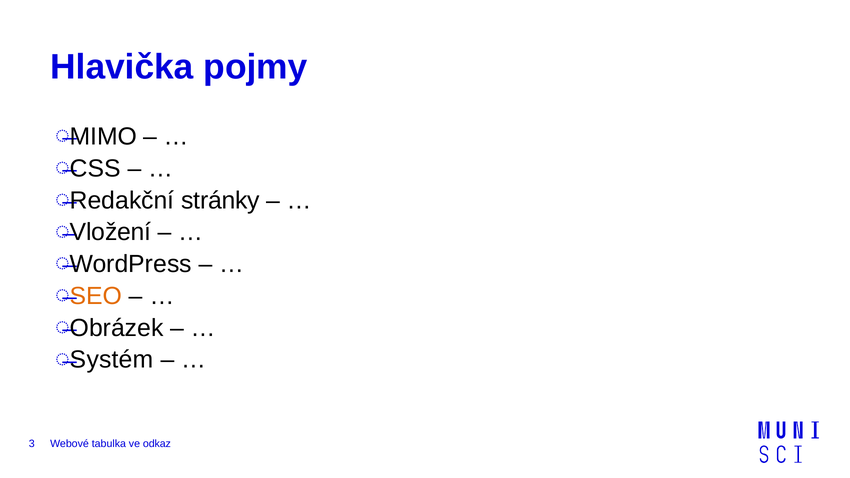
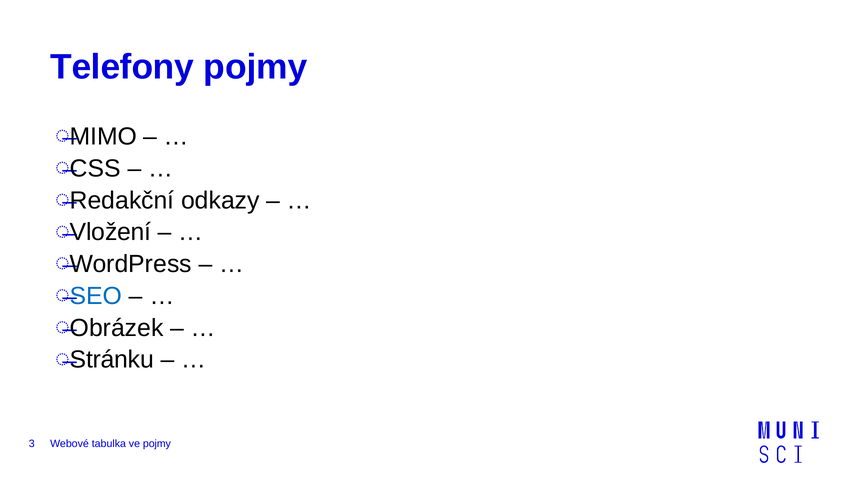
Hlavička: Hlavička -> Telefony
stránky: stránky -> odkazy
SEO colour: orange -> blue
Systém: Systém -> Stránku
ve odkaz: odkaz -> pojmy
